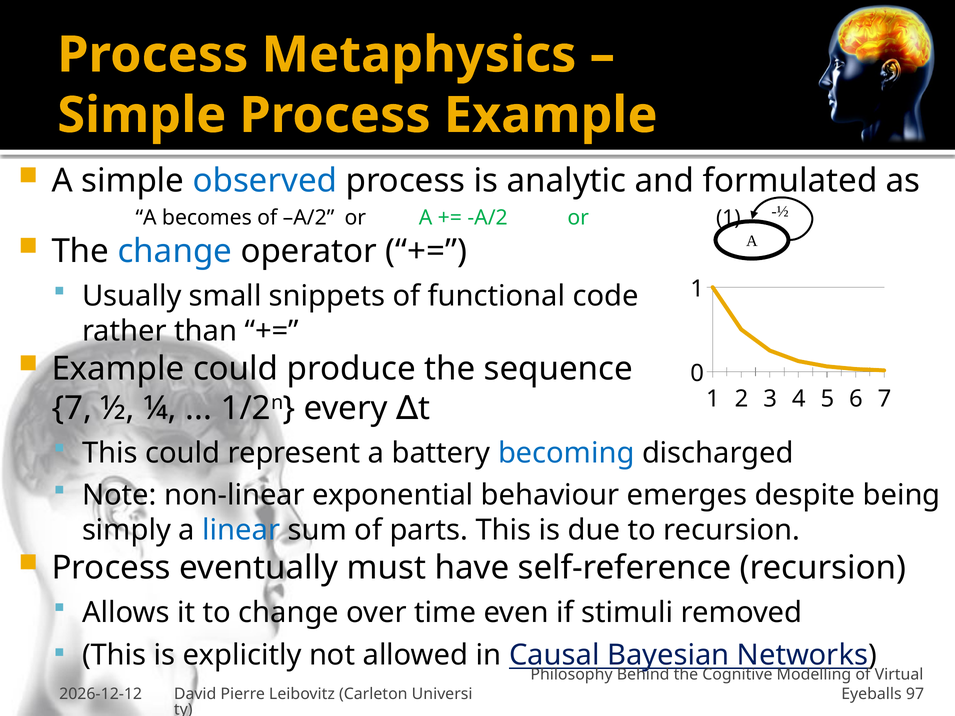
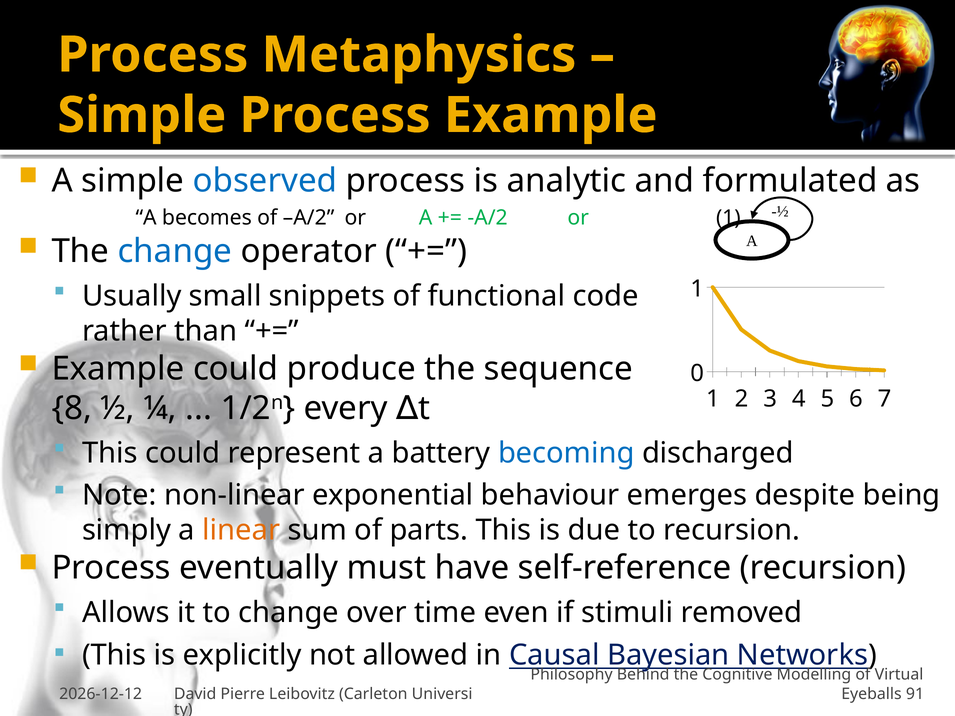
7 at (72, 409): 7 -> 8
linear colour: blue -> orange
97: 97 -> 91
